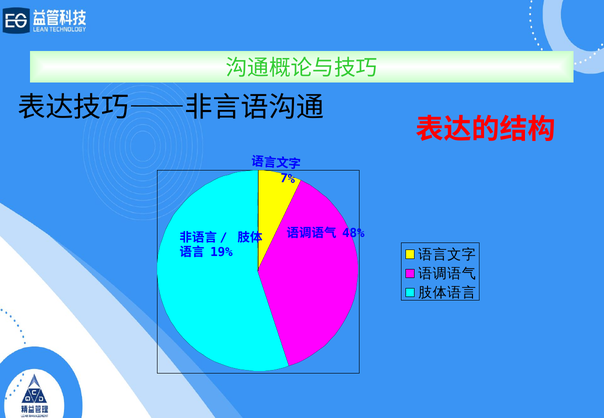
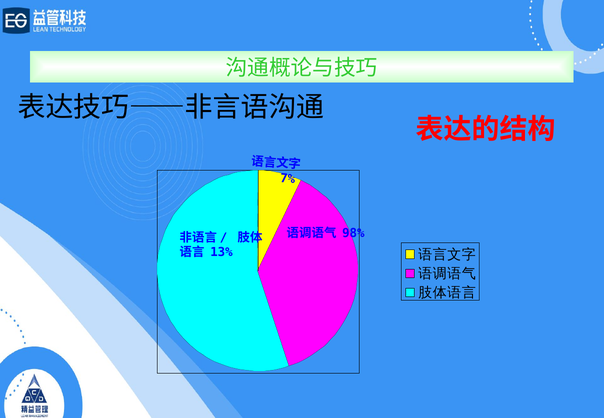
48%: 48% -> 98%
19%: 19% -> 13%
